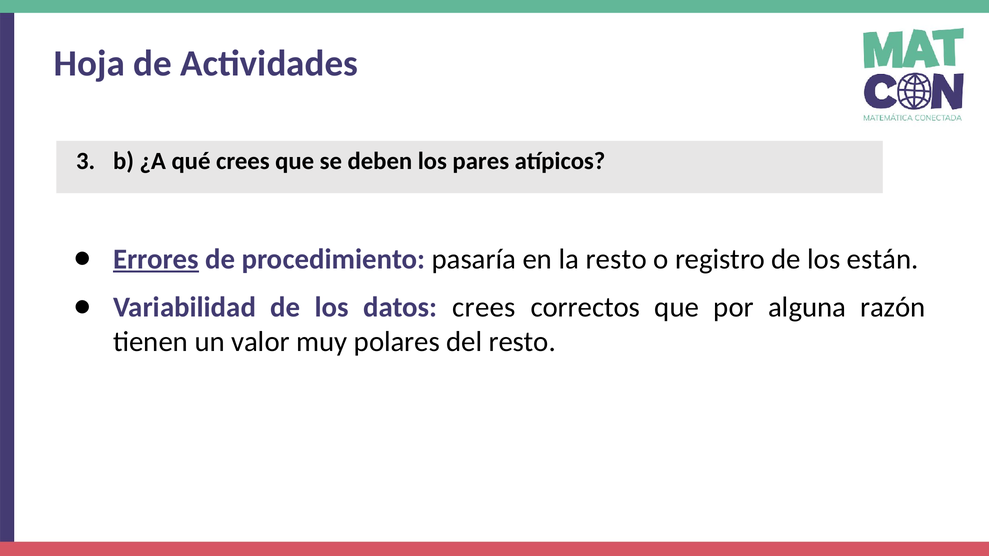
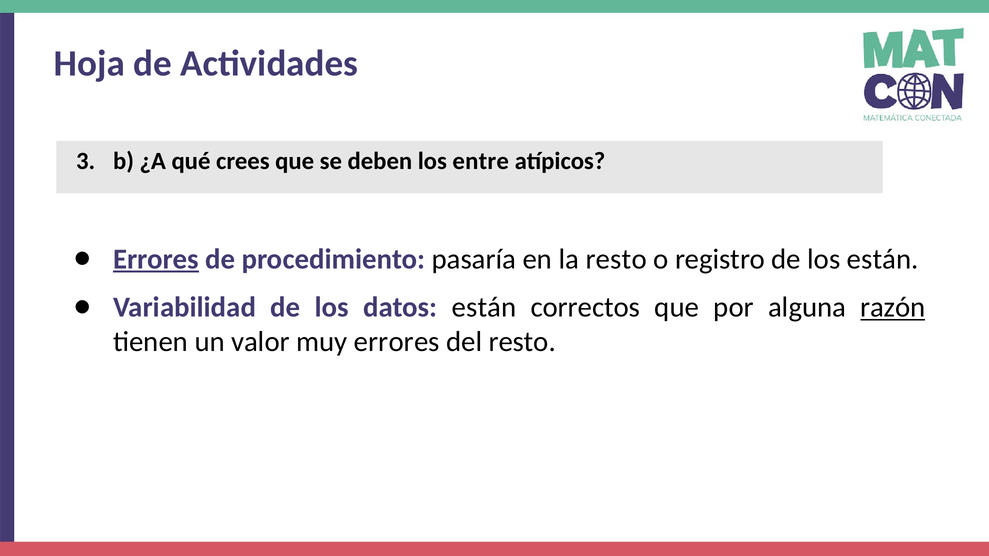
pares: pares -> entre
datos crees: crees -> están
razón underline: none -> present
muy polares: polares -> errores
